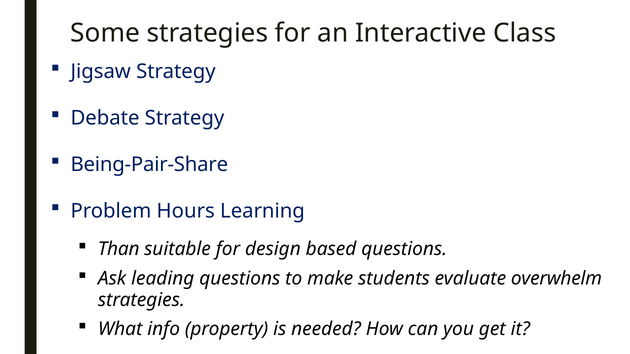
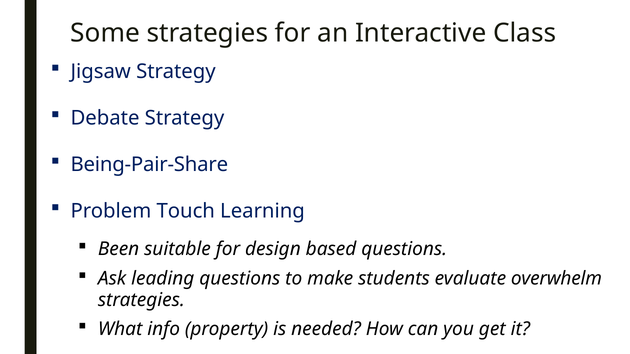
Hours: Hours -> Touch
Than: Than -> Been
